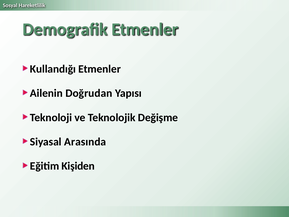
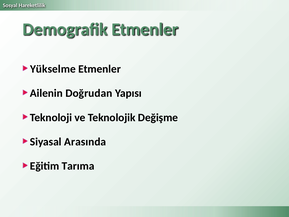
Kullandığı: Kullandığı -> Yükselme
Kişiden: Kişiden -> Tarıma
